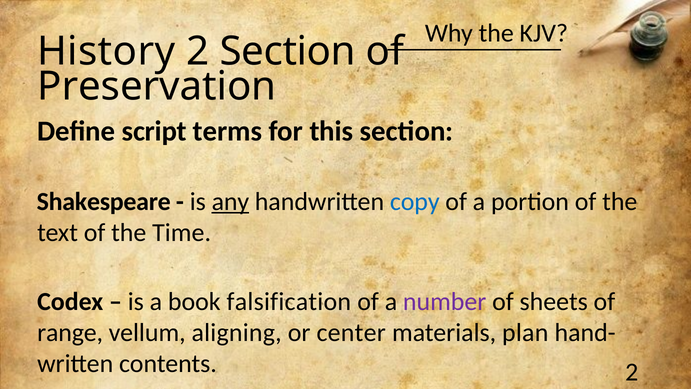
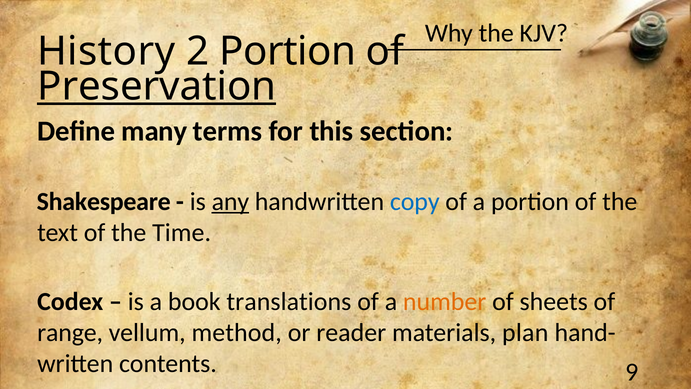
2 Section: Section -> Portion
Preservation underline: none -> present
script: script -> many
falsification: falsification -> translations
number colour: purple -> orange
aligning: aligning -> method
center: center -> reader
contents 2: 2 -> 9
